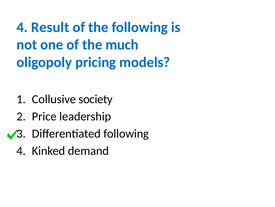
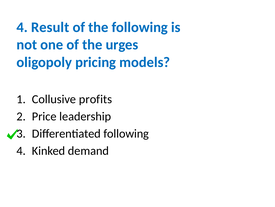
much: much -> urges
society: society -> profits
